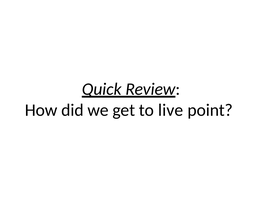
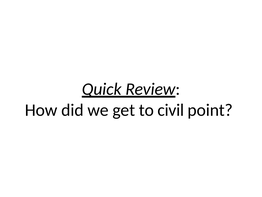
live: live -> civil
